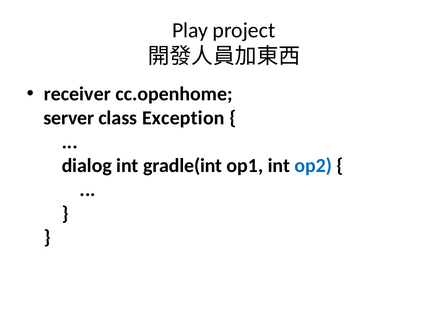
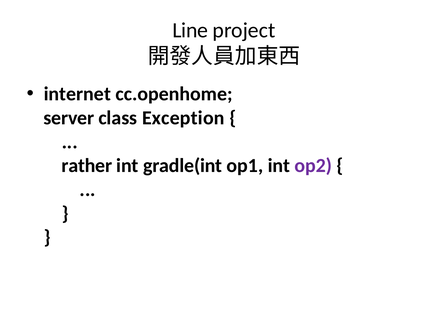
Play: Play -> Line
receiver: receiver -> internet
dialog: dialog -> rather
op2 colour: blue -> purple
